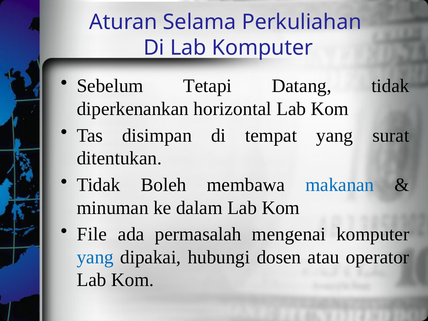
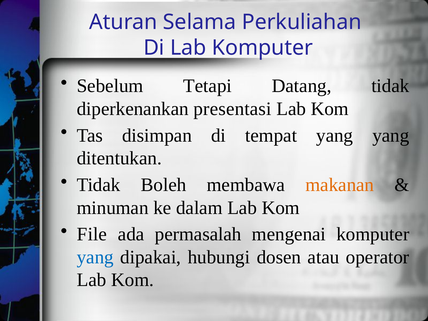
horizontal: horizontal -> presentasi
yang surat: surat -> yang
makanan colour: blue -> orange
